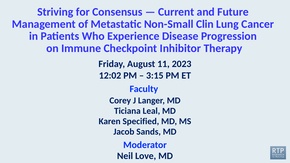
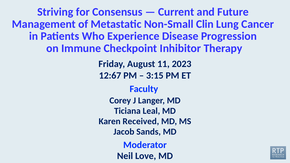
12:02: 12:02 -> 12:67
Specified: Specified -> Received
